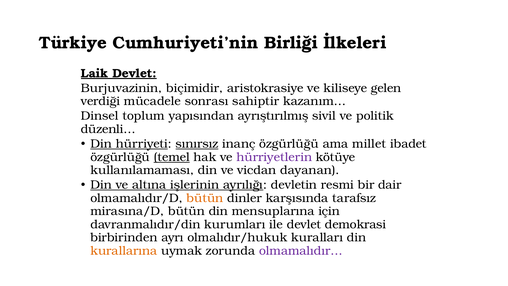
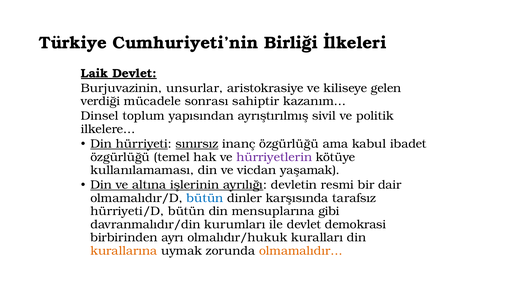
biçimidir: biçimidir -> unsurlar
düzenli…: düzenli… -> ilkelere…
millet: millet -> kabul
temel underline: present -> none
dayanan: dayanan -> yaşamak
bütün at (205, 198) colour: orange -> blue
mirasına/D: mirasına/D -> hürriyeti/D
için: için -> gibi
olmamalıdır… colour: purple -> orange
